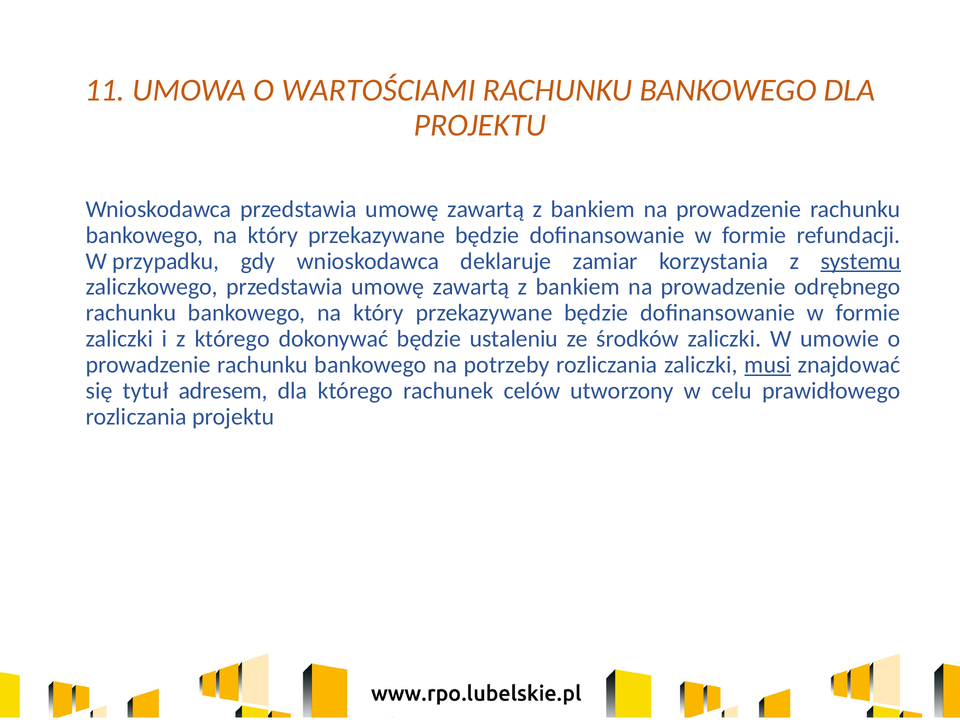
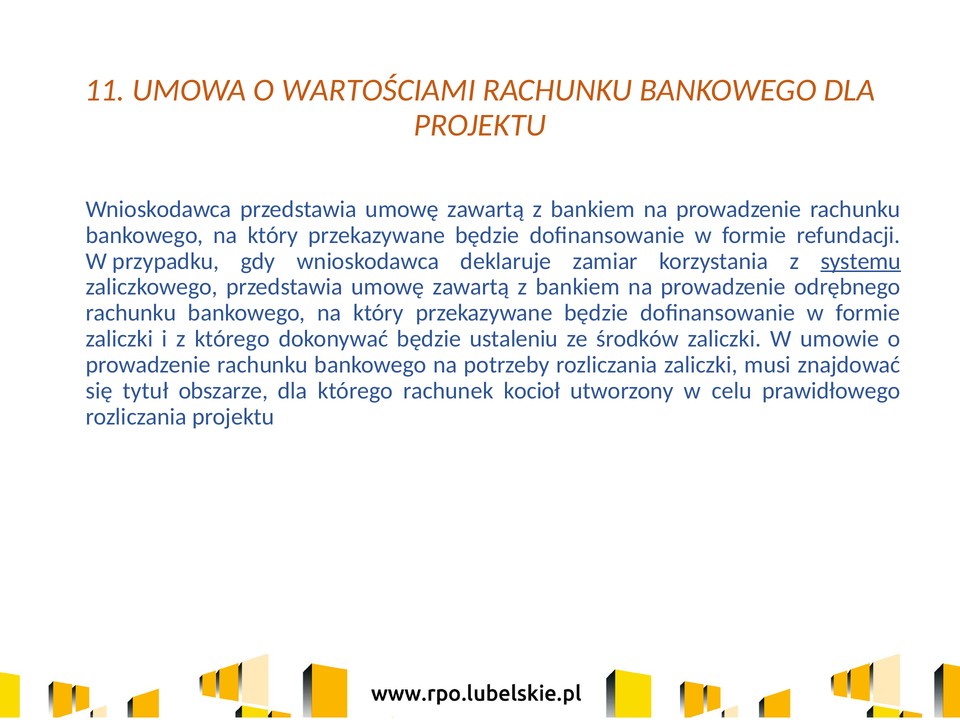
musi underline: present -> none
adresem: adresem -> obszarze
celów: celów -> kocioł
